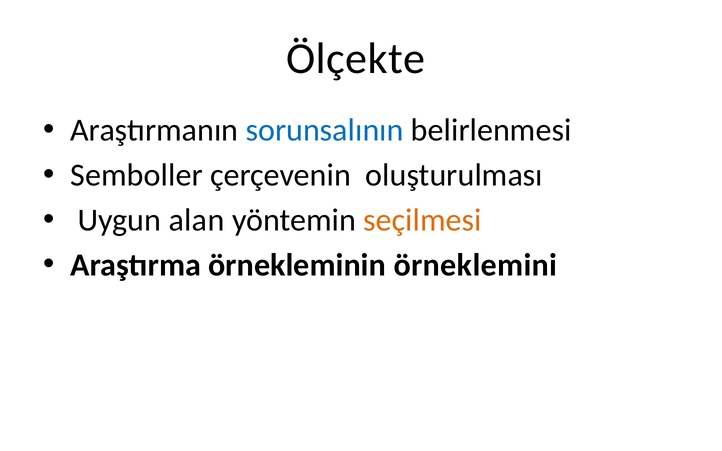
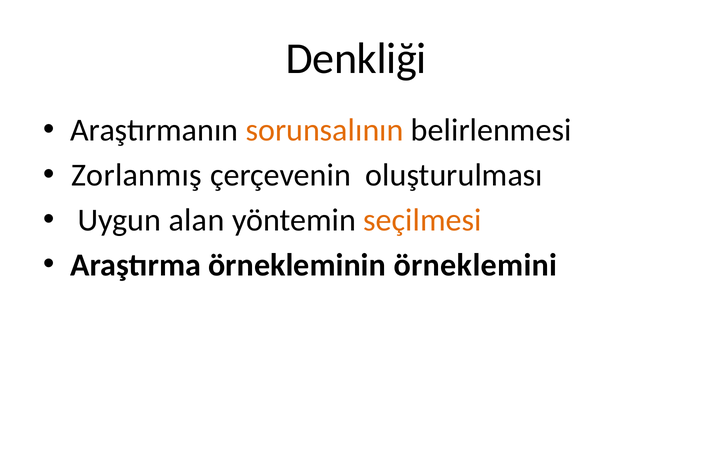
Ölçekte: Ölçekte -> Denkliği
sorunsalının colour: blue -> orange
Semboller: Semboller -> Zorlanmış
